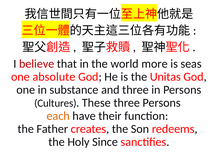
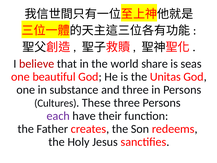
more: more -> share
absolute: absolute -> beautiful
each colour: orange -> purple
Since: Since -> Jesus
